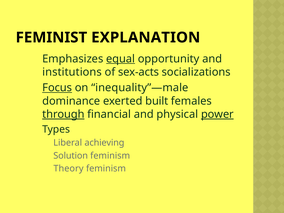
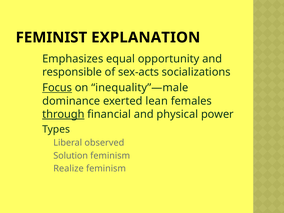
equal underline: present -> none
institutions: institutions -> responsible
built: built -> lean
power underline: present -> none
achieving: achieving -> observed
Theory: Theory -> Realize
